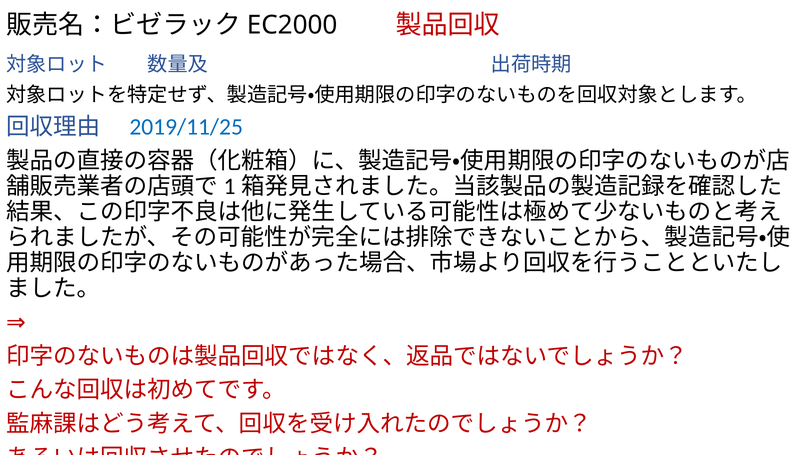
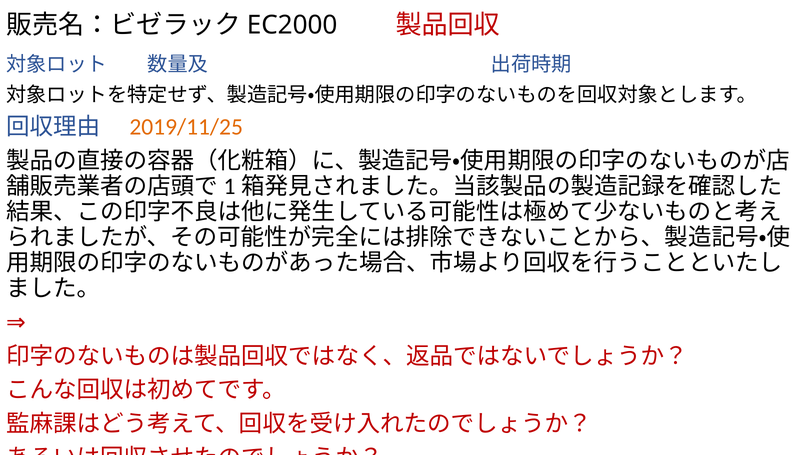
2019/11/25 colour: blue -> orange
